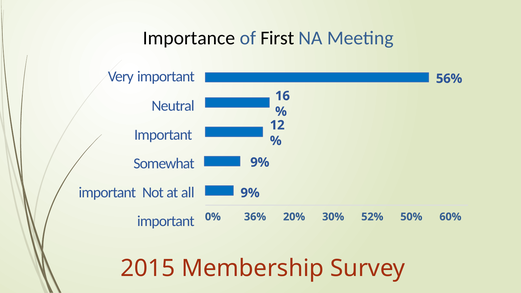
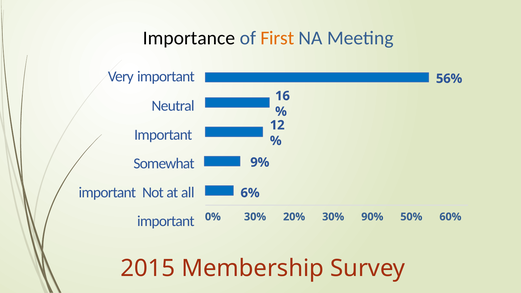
First colour: black -> orange
9% at (250, 193): 9% -> 6%
0% 36%: 36% -> 30%
52%: 52% -> 90%
